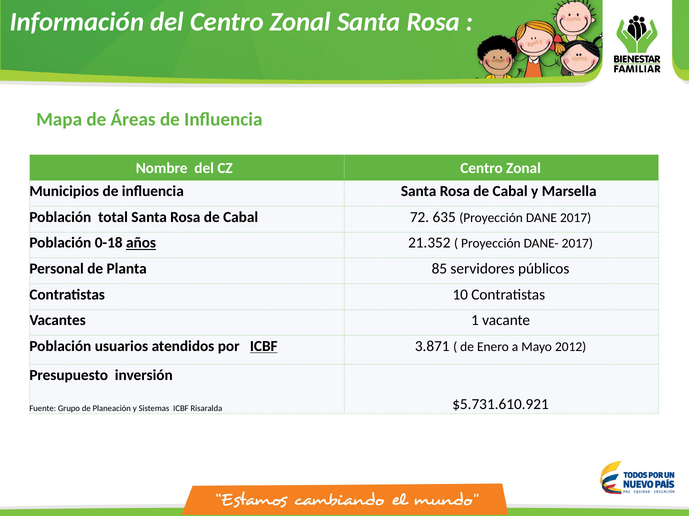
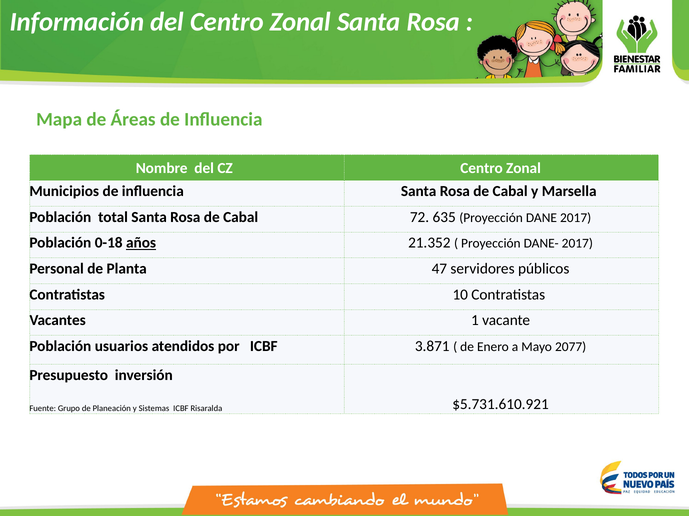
85: 85 -> 47
ICBF at (264, 347) underline: present -> none
2012: 2012 -> 2077
